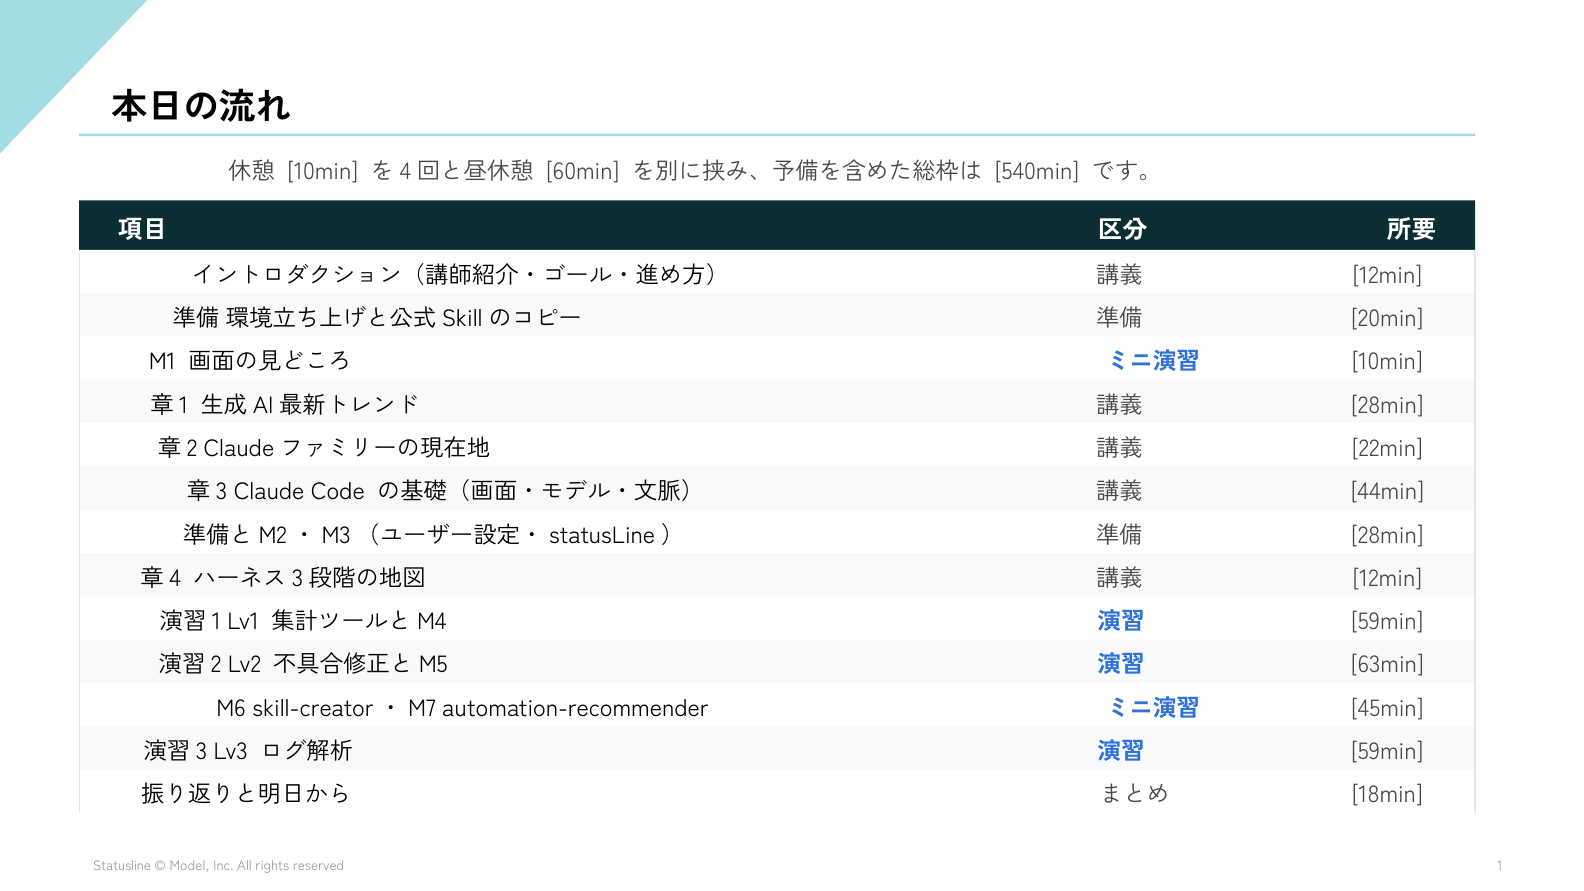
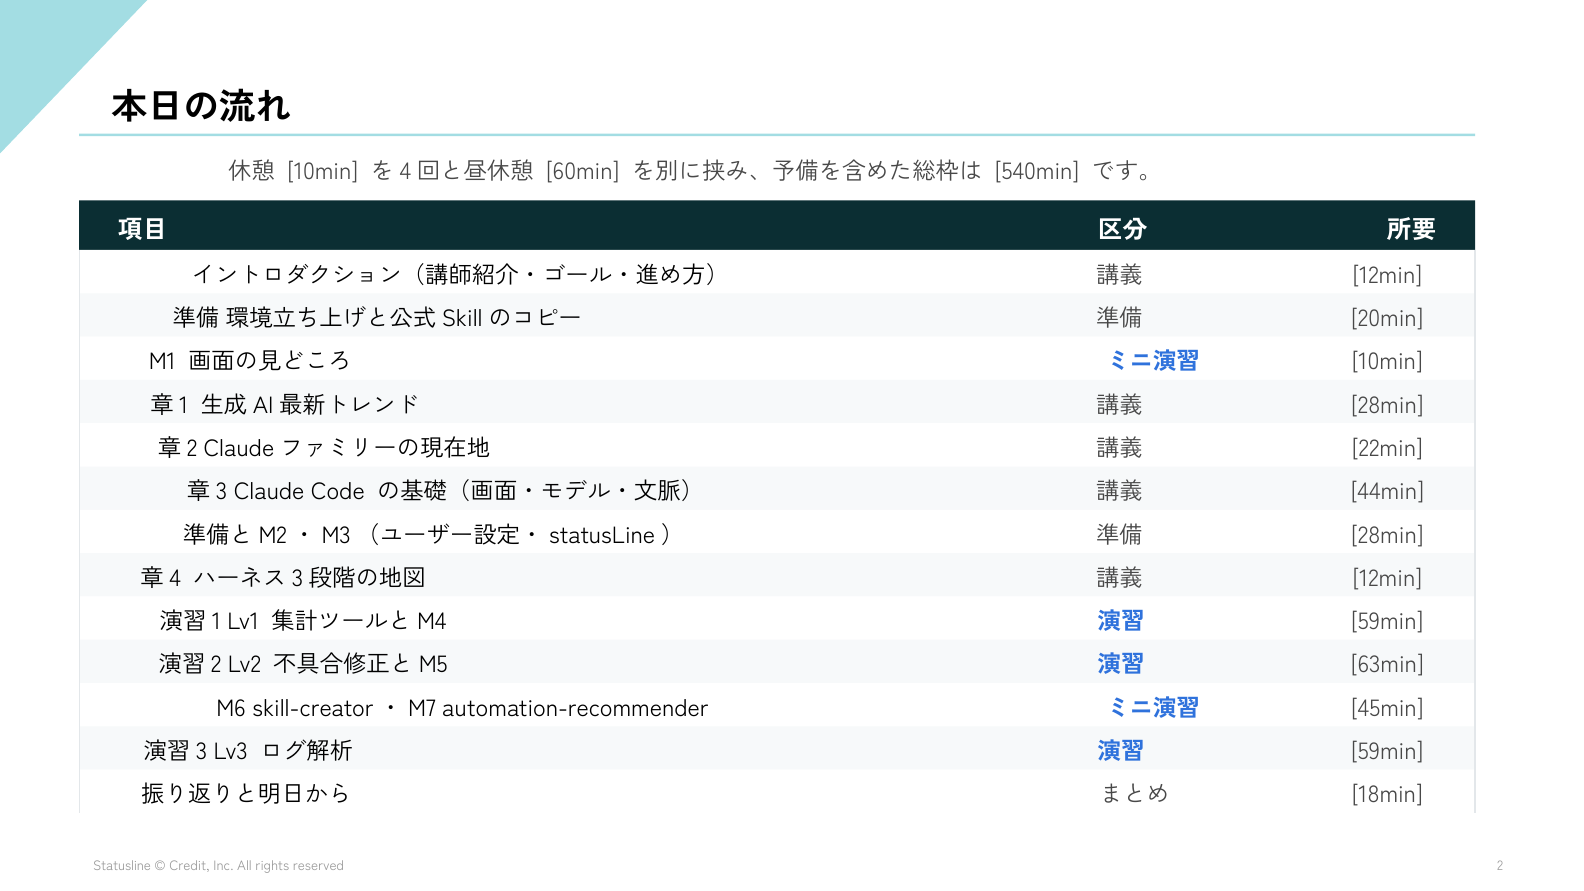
Model: Model -> Credit
1: 1 -> 2
